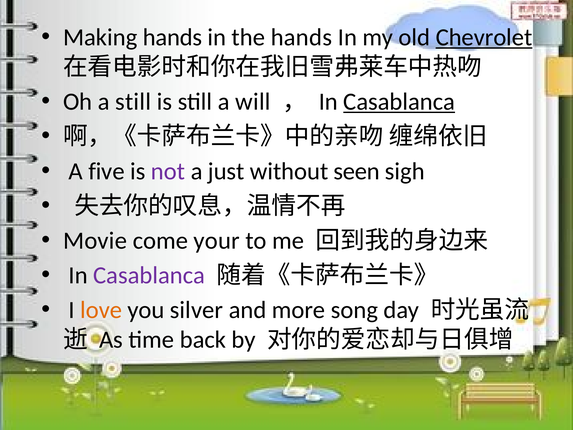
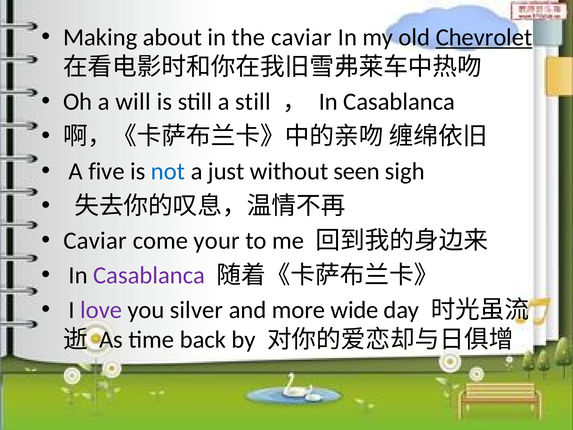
Making hands: hands -> about
the hands: hands -> caviar
a still: still -> will
a will: will -> still
Casablanca at (399, 102) underline: present -> none
not colour: purple -> blue
Movie at (95, 241): Movie -> Caviar
love colour: orange -> purple
song: song -> wide
